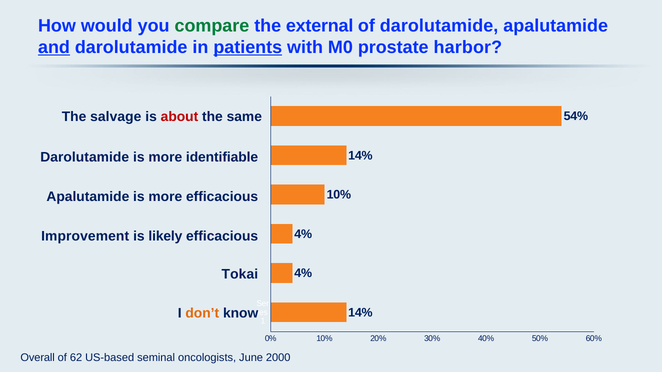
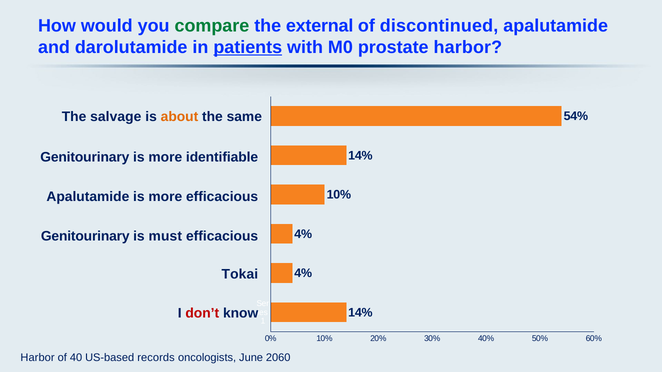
of darolutamide: darolutamide -> discontinued
and underline: present -> none
about colour: red -> orange
Darolutamide at (85, 157): Darolutamide -> Genitourinary
Improvement at (85, 236): Improvement -> Genitourinary
likely: likely -> must
don’t colour: orange -> red
Overall at (38, 358): Overall -> Harbor
62: 62 -> 40
seminal: seminal -> records
2000: 2000 -> 2060
